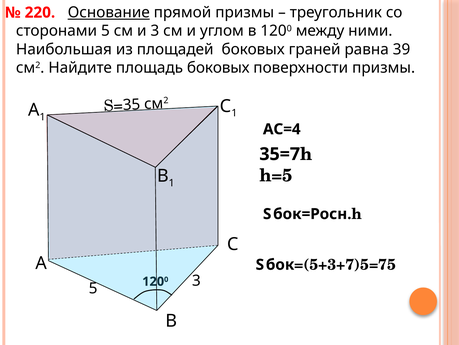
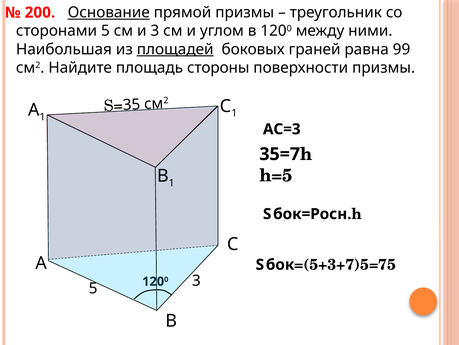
220: 220 -> 200
площадей underline: none -> present
39: 39 -> 99
площадь боковых: боковых -> стороны
АС=4: АС=4 -> АС=3
